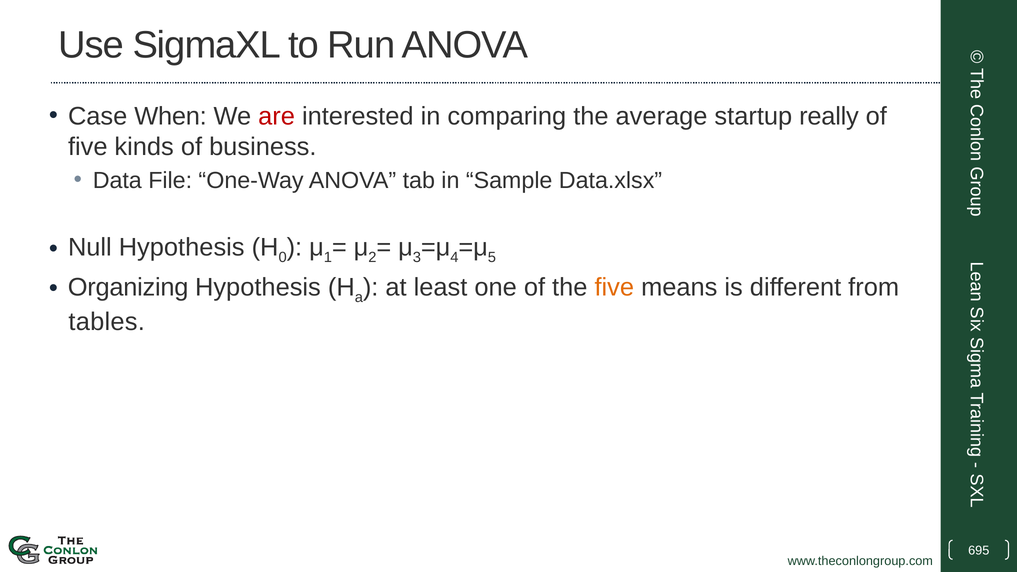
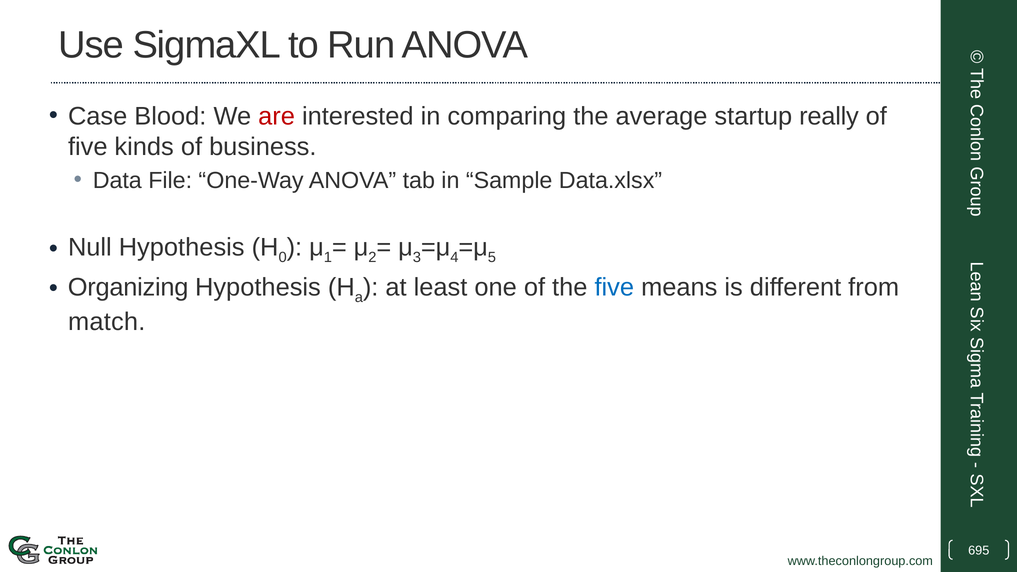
When: When -> Blood
five at (614, 287) colour: orange -> blue
tables: tables -> match
